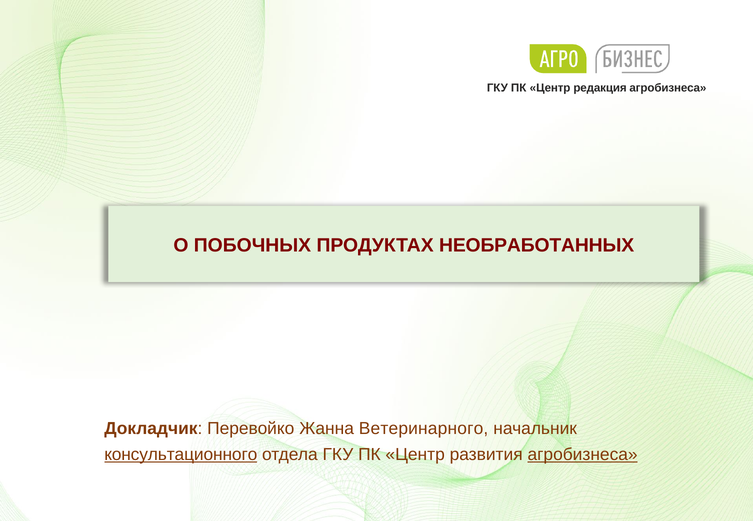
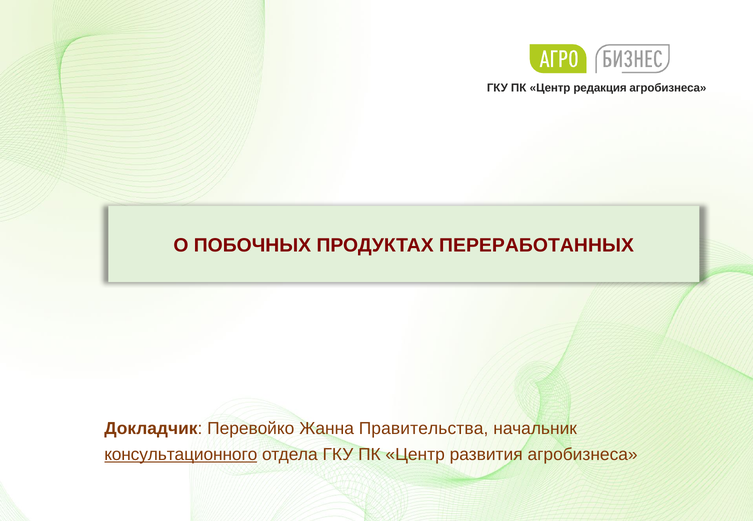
НЕОБРАБОТАННЫХ: НЕОБРАБОТАННЫХ -> ПЕРЕРАБОТАННЫХ
Ветеринарного: Ветеринарного -> Правительства
агробизнеса at (583, 455) underline: present -> none
